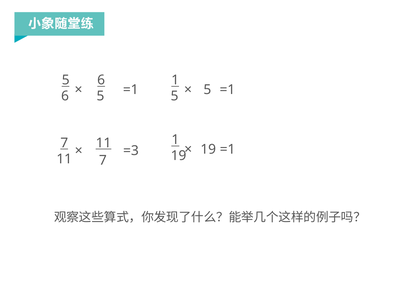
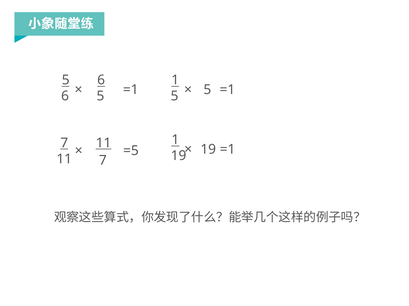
=3: =3 -> =5
